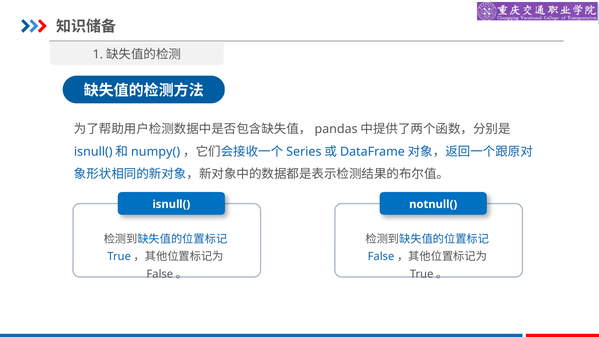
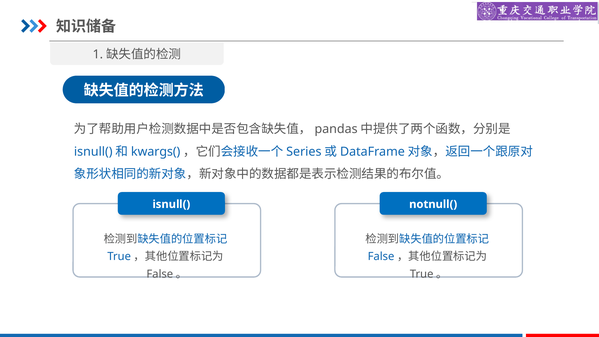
numpy(: numpy( -> kwargs(
